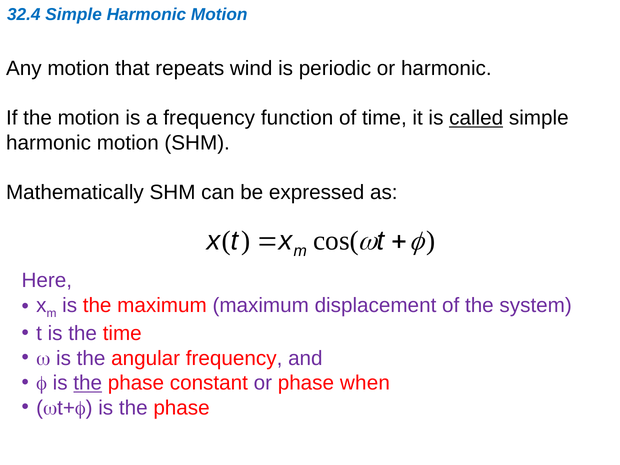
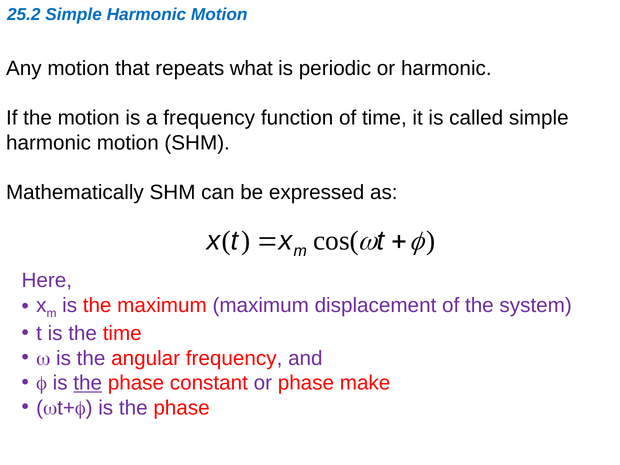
32.4: 32.4 -> 25.2
wind: wind -> what
called underline: present -> none
when: when -> make
